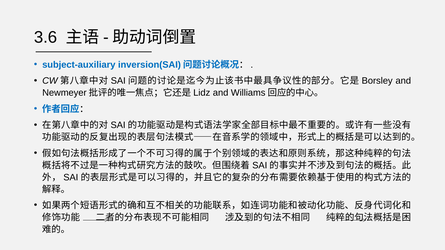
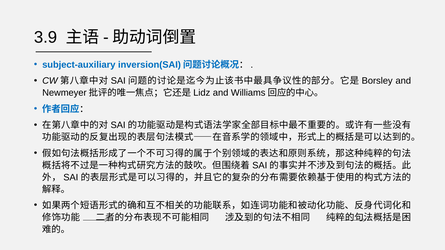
3.6: 3.6 -> 3.9
